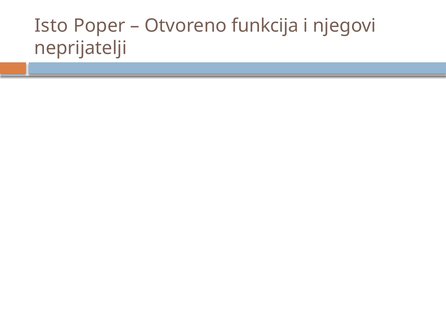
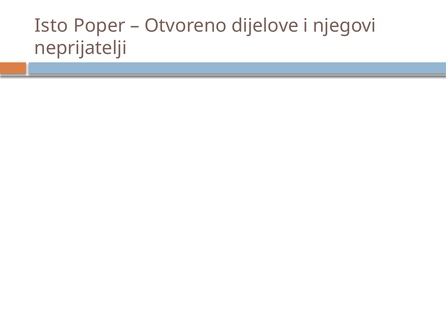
funkcija: funkcija -> dijelove
